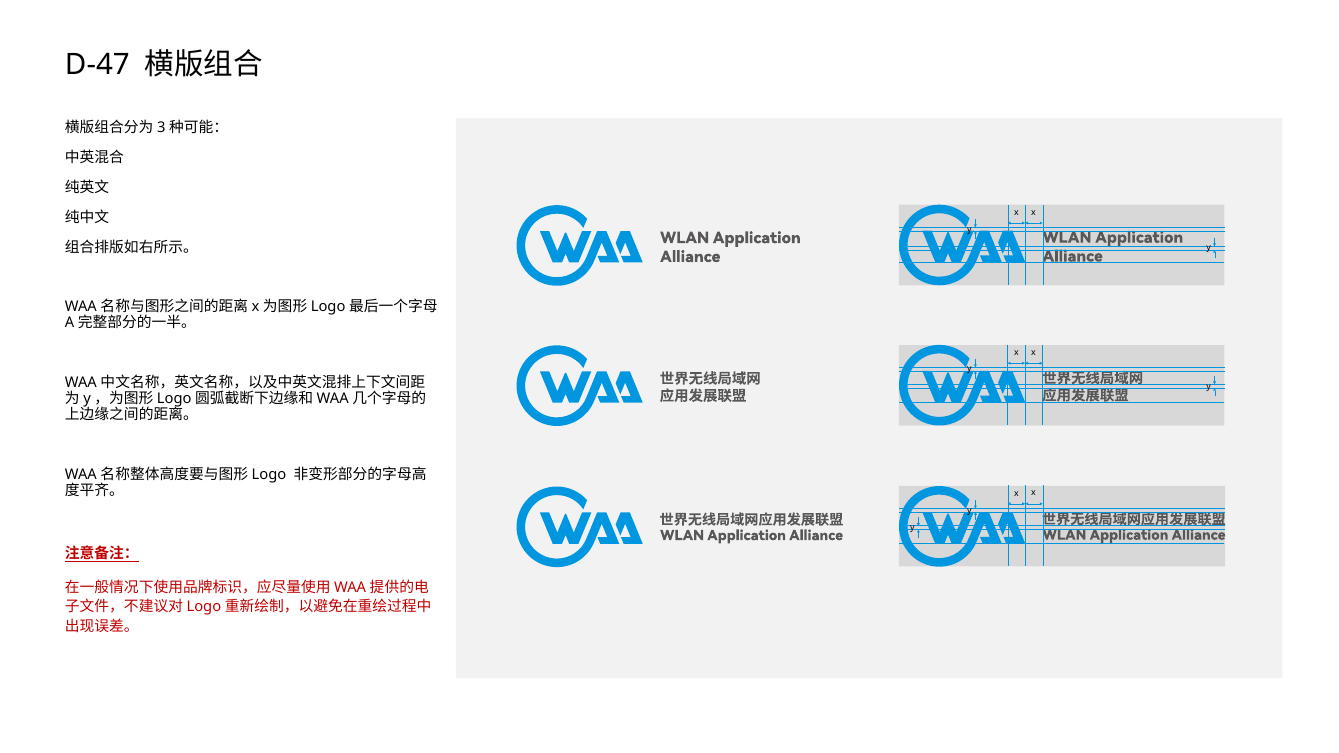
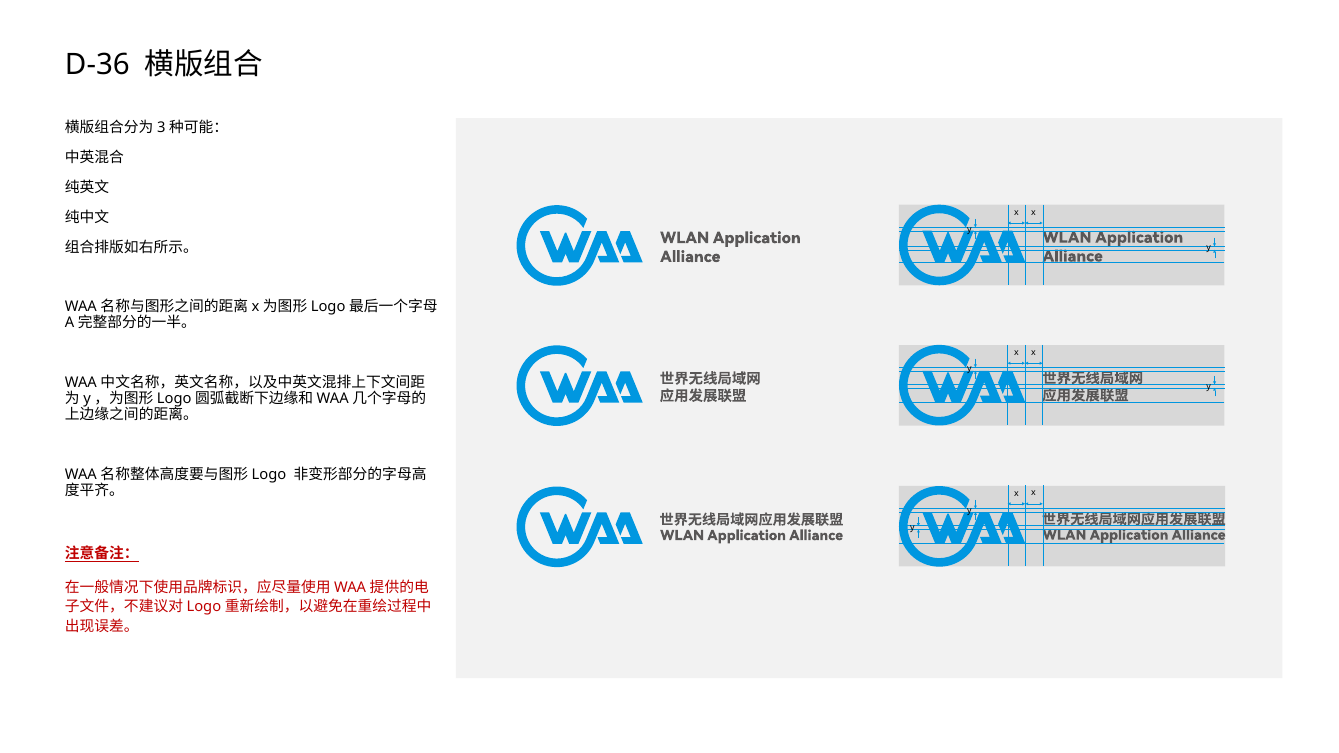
D-47: D-47 -> D-36
